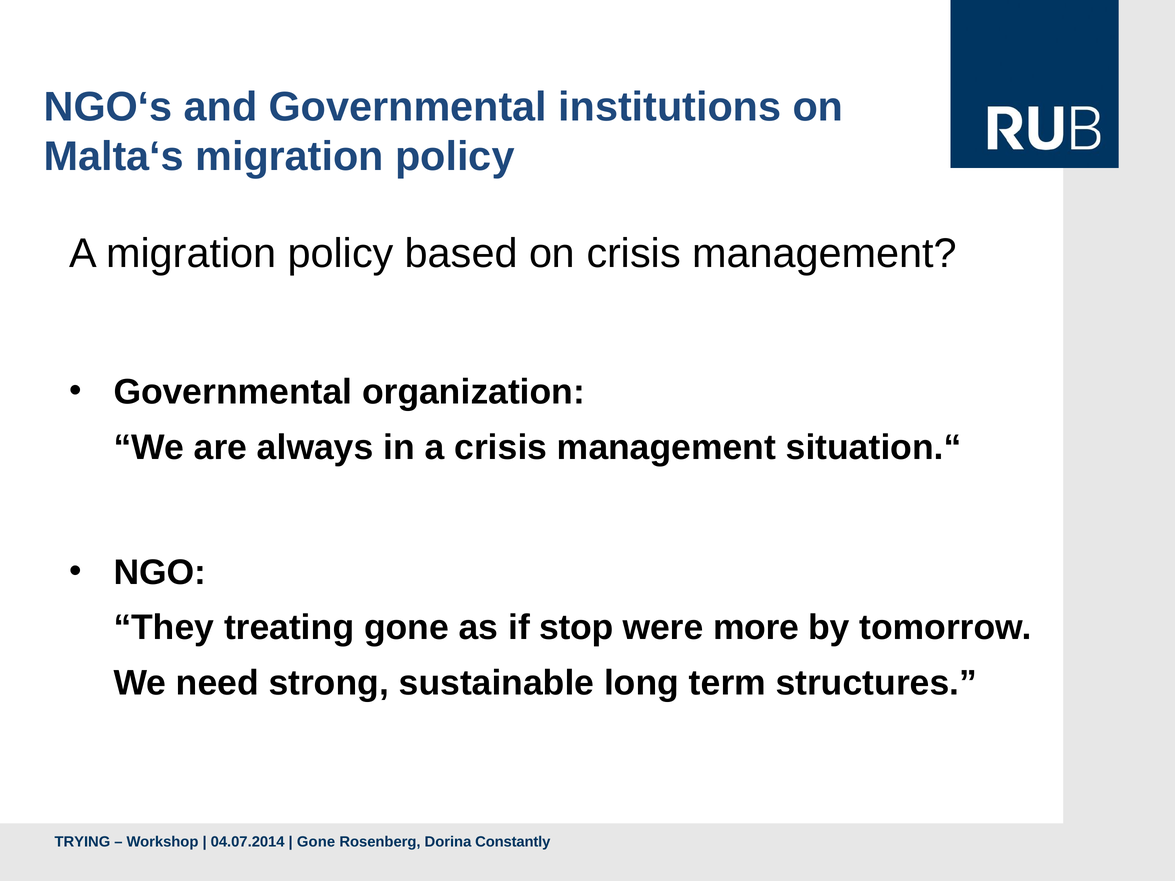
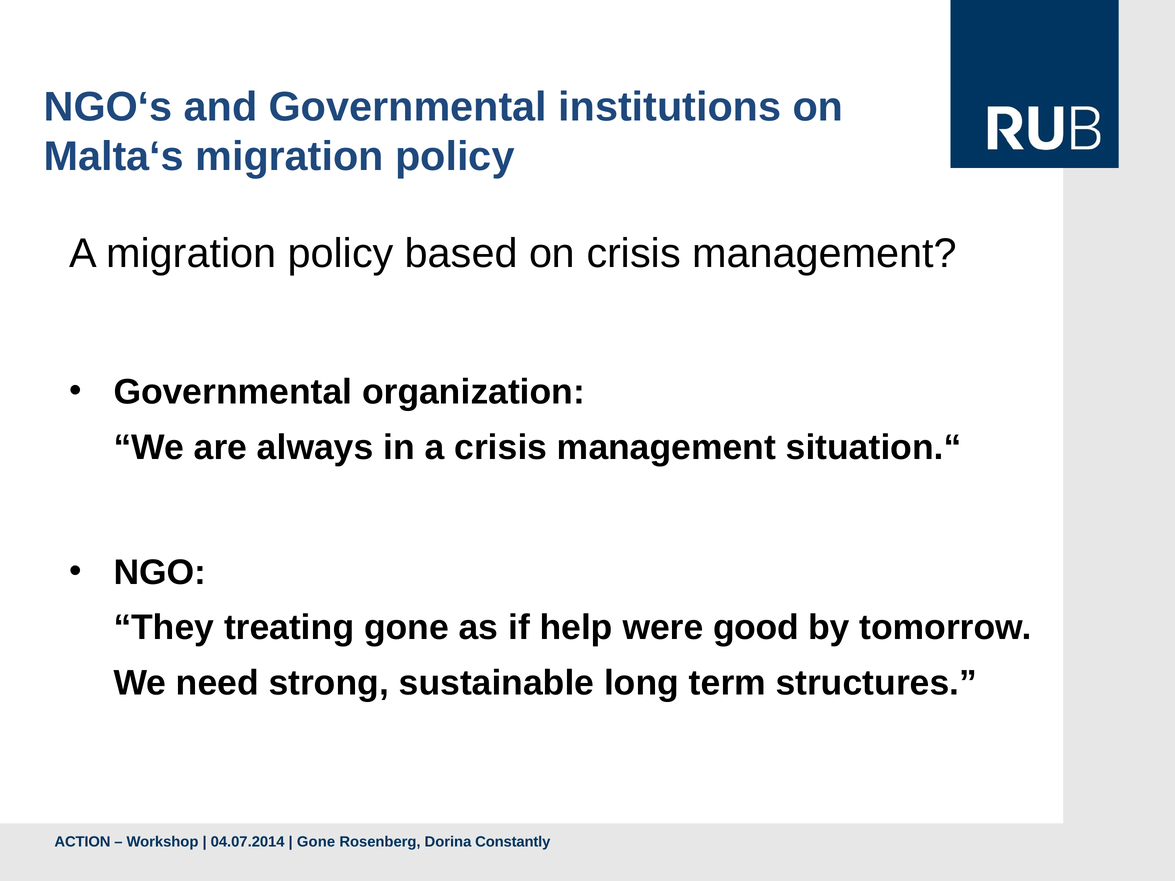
stop: stop -> help
more: more -> good
TRYING: TRYING -> ACTION
